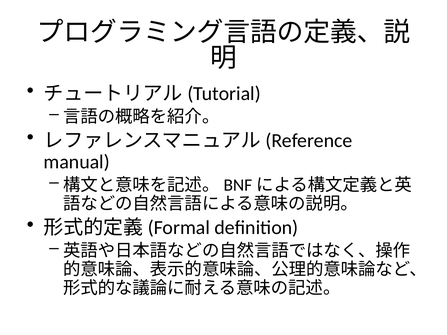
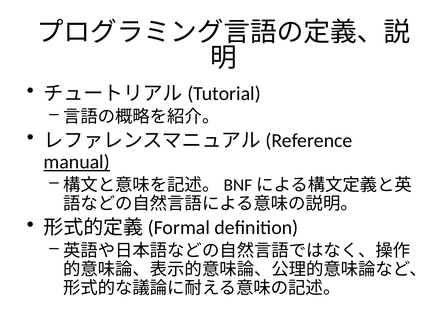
manual underline: none -> present
